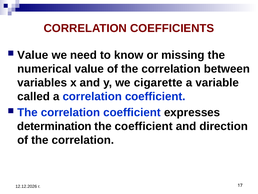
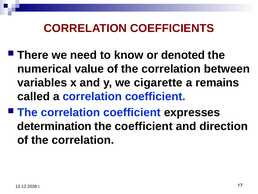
Value at (33, 55): Value -> There
missing: missing -> denoted
variable: variable -> remains
